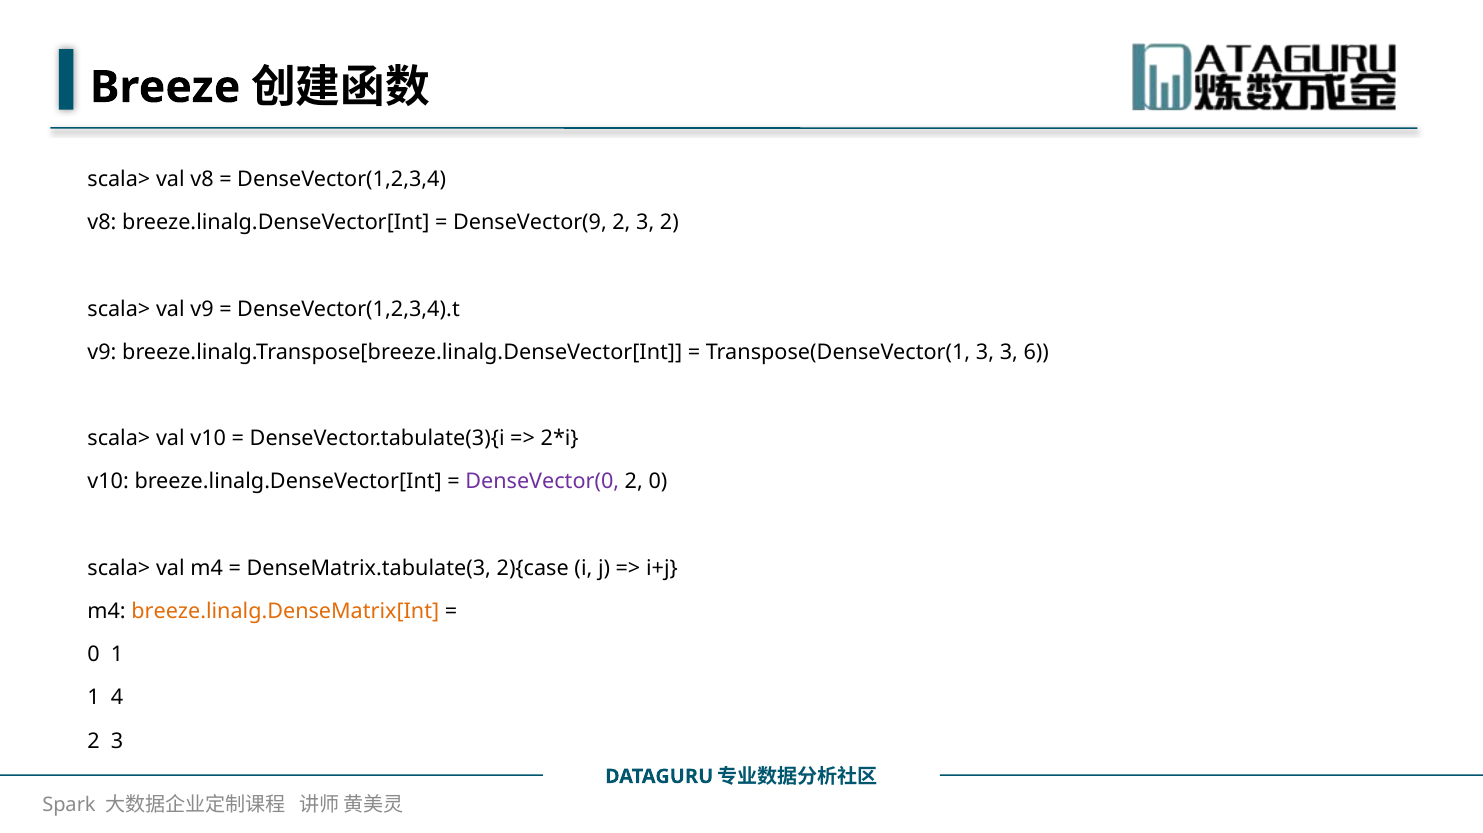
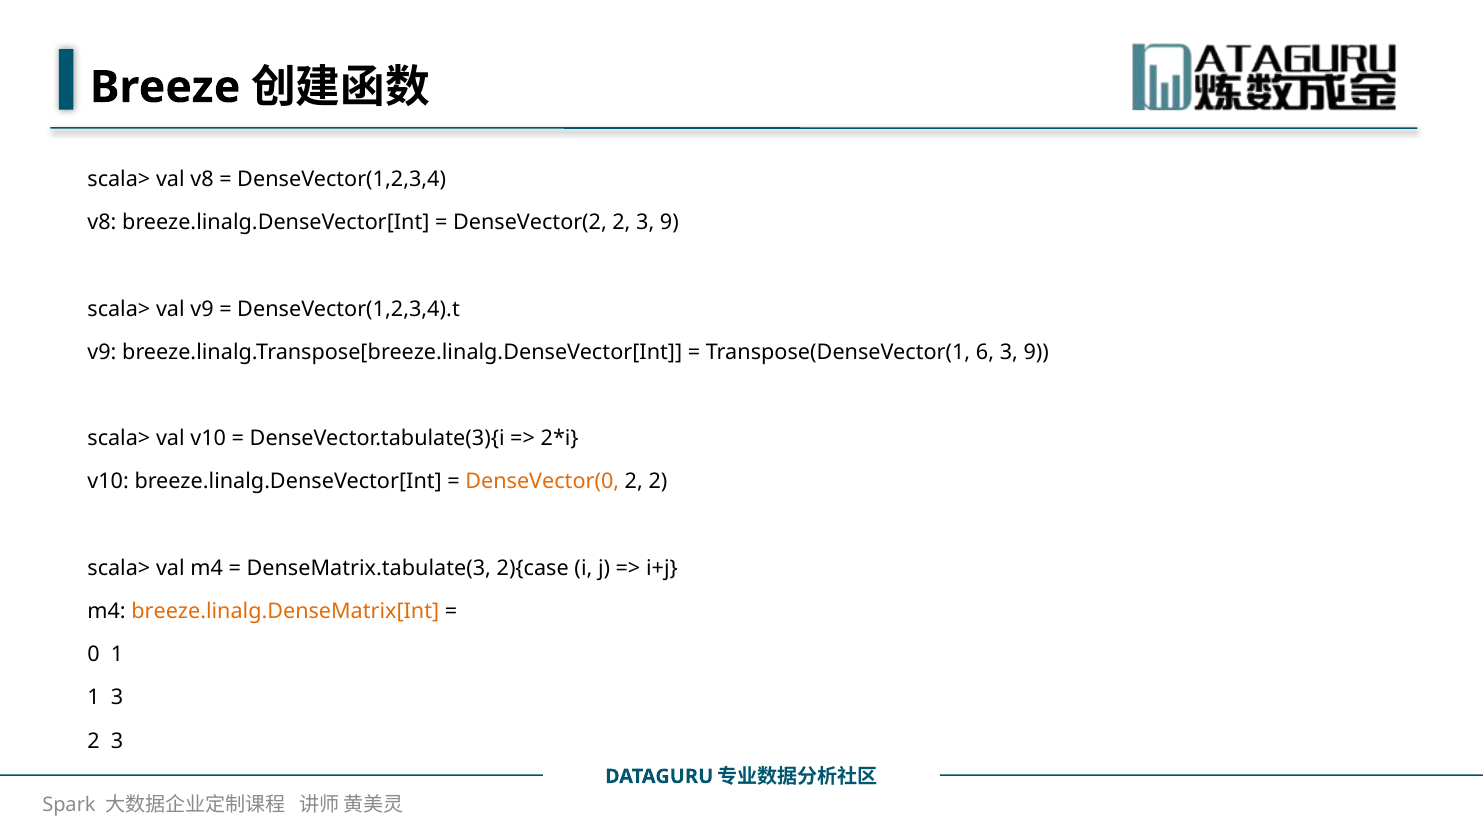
DenseVector(9: DenseVector(9 -> DenseVector(2
2 3 2: 2 -> 9
Transpose(DenseVector(1 3: 3 -> 6
6 at (1036, 352): 6 -> 9
DenseVector(0 colour: purple -> orange
2 0: 0 -> 2
1 4: 4 -> 3
